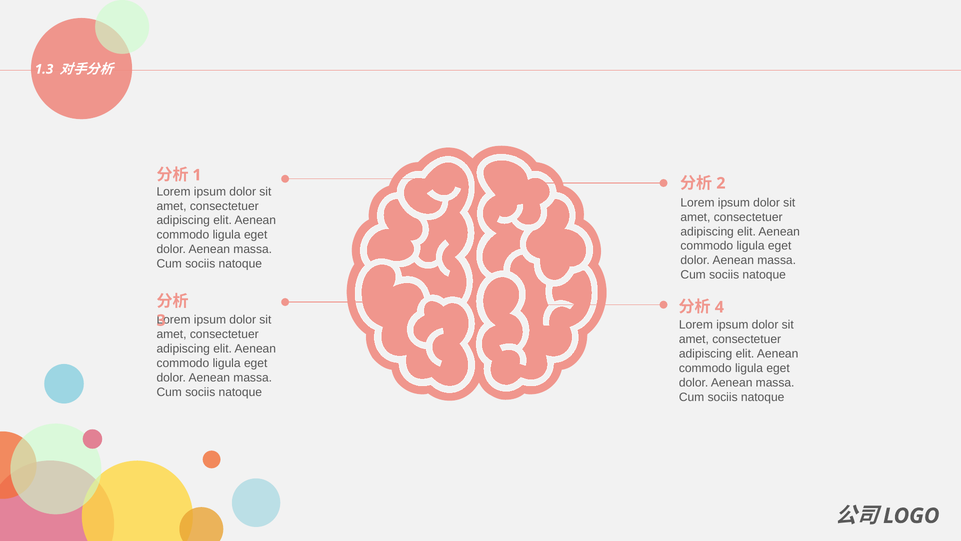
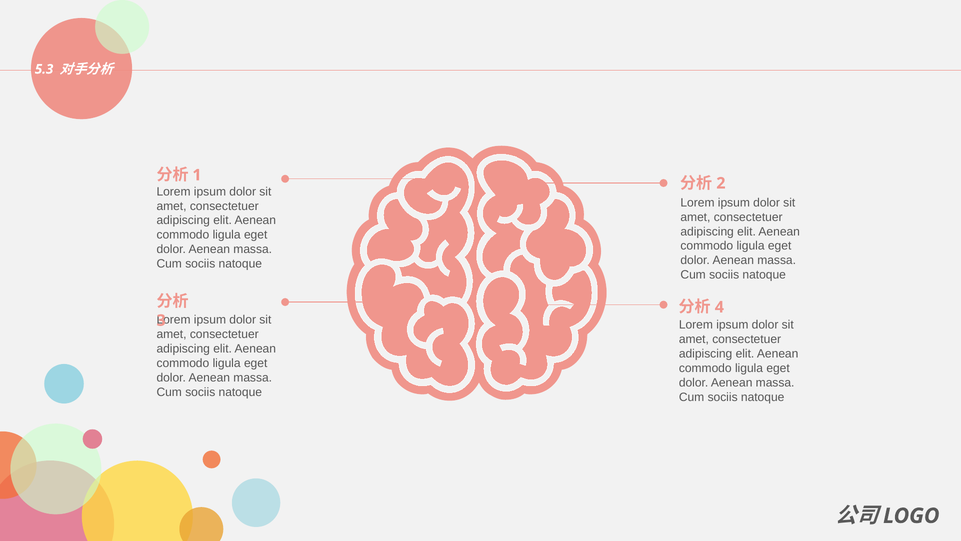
1.3: 1.3 -> 5.3
